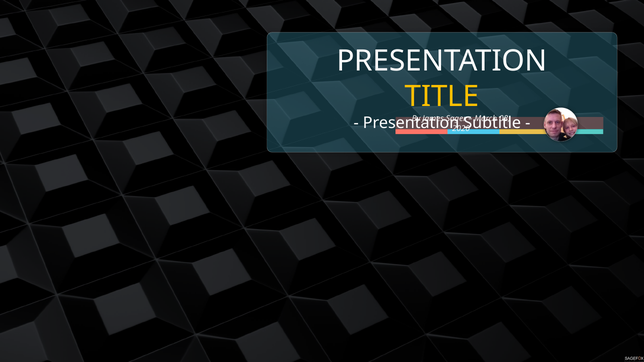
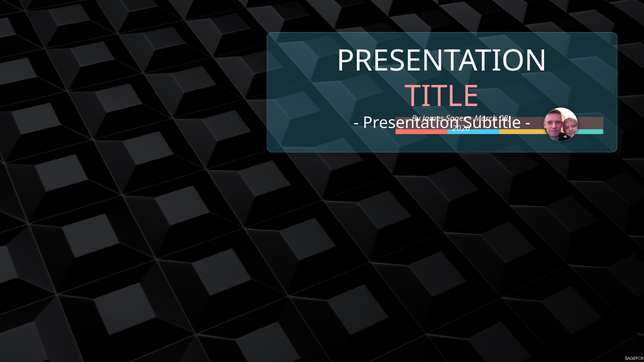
TITLE colour: yellow -> pink
